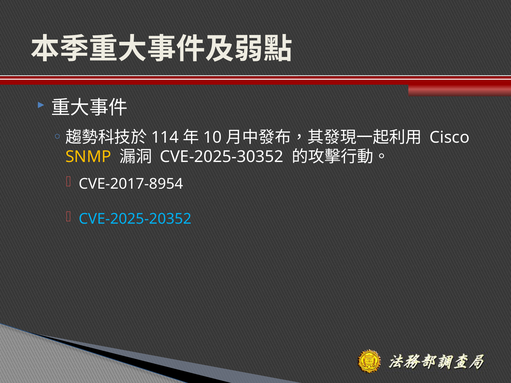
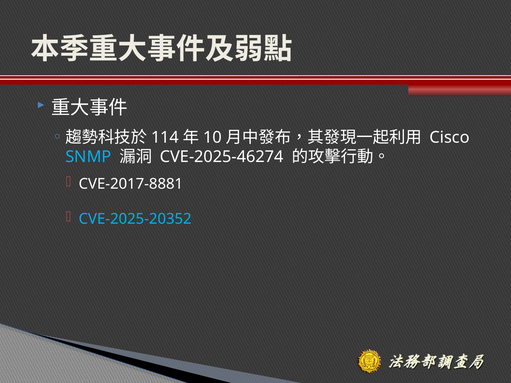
SNMP colour: yellow -> light blue
CVE-2025-30352: CVE-2025-30352 -> CVE-2025-46274
CVE-2017-8954: CVE-2017-8954 -> CVE-2017-8881
